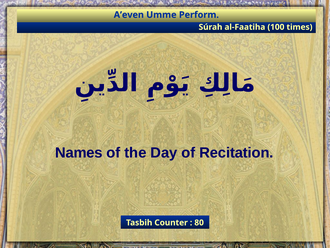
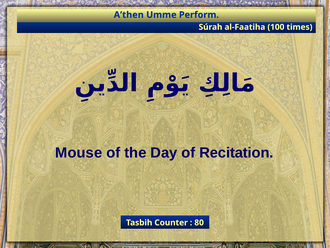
A’even: A’even -> A’then
Names: Names -> Mouse
